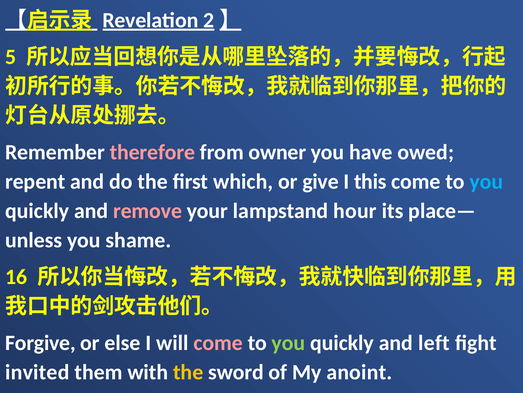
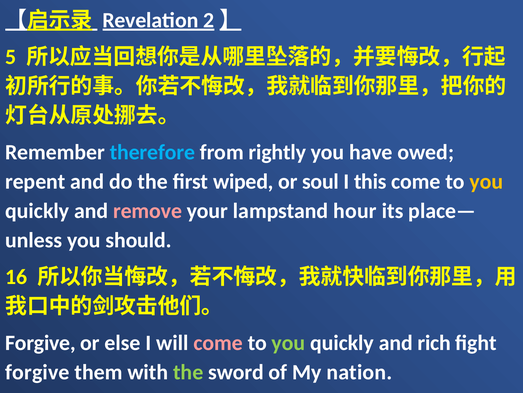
therefore colour: pink -> light blue
owner: owner -> rightly
which: which -> wiped
give: give -> soul
you at (486, 181) colour: light blue -> yellow
shame: shame -> should
left: left -> rich
invited at (37, 371): invited -> forgive
the at (188, 371) colour: yellow -> light green
anoint: anoint -> nation
